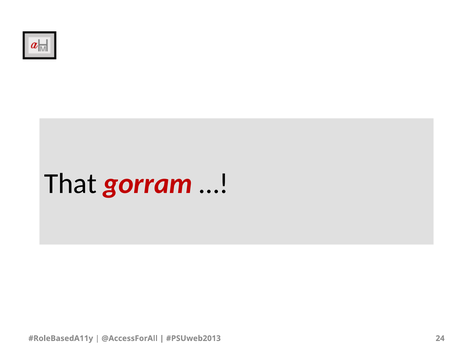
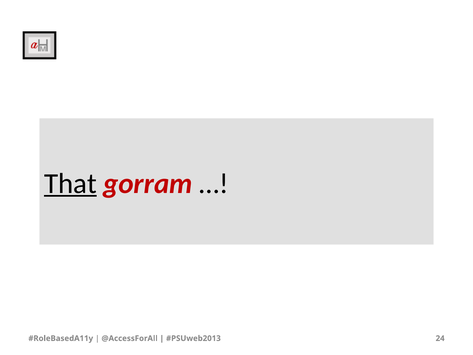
That underline: none -> present
